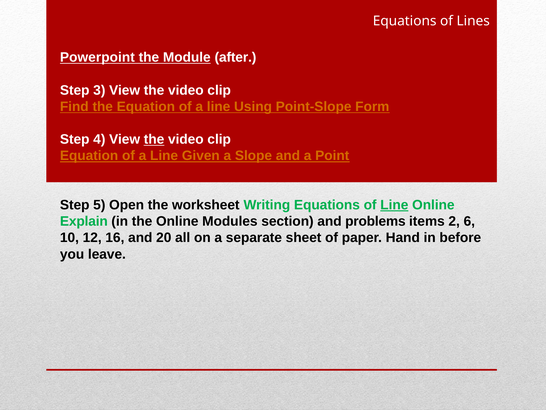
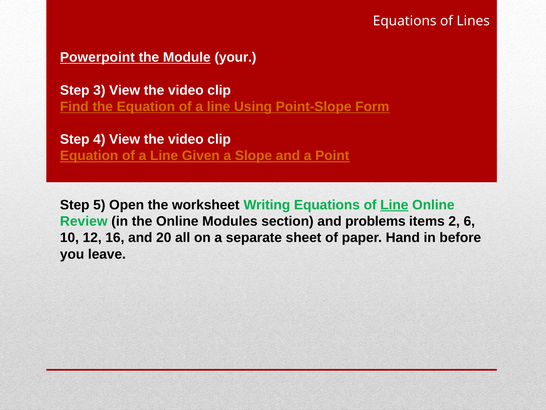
after: after -> your
the at (154, 139) underline: present -> none
Explain: Explain -> Review
